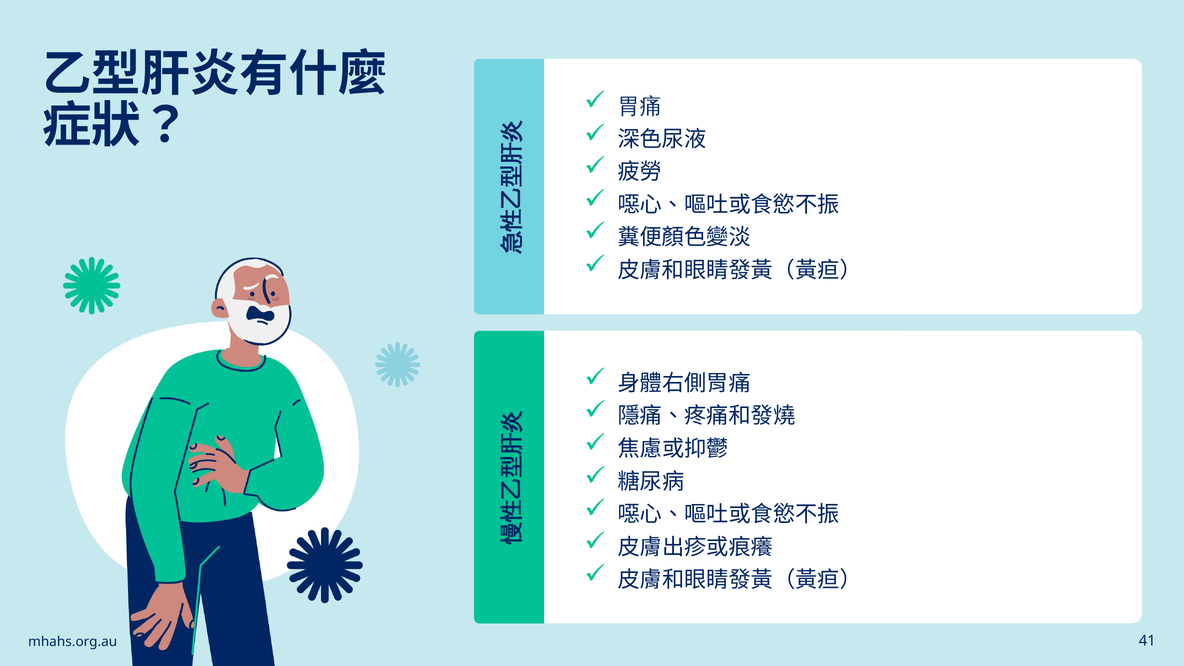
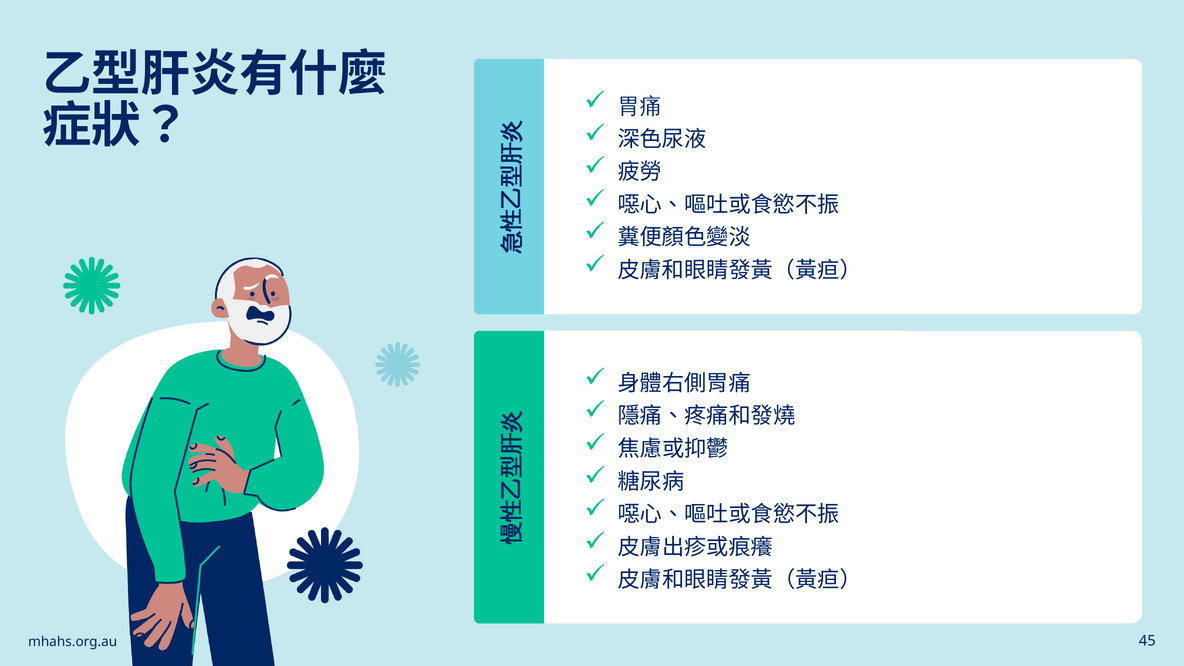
41: 41 -> 45
